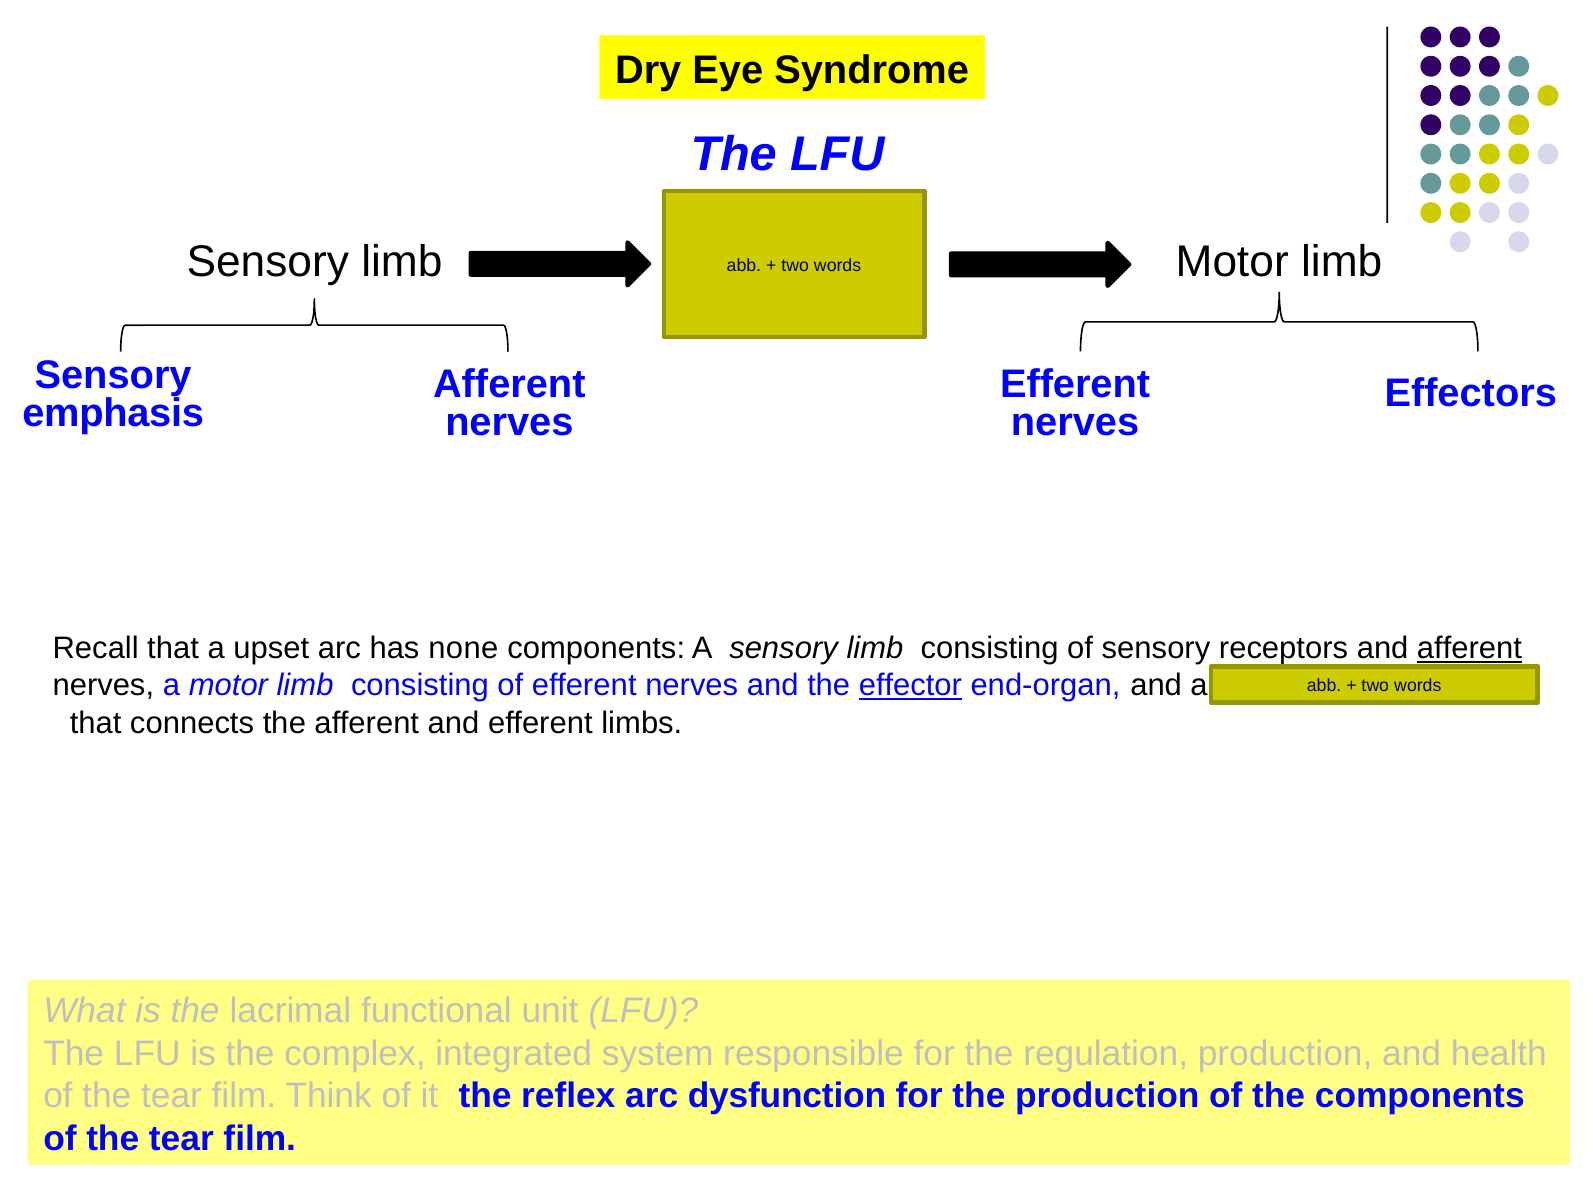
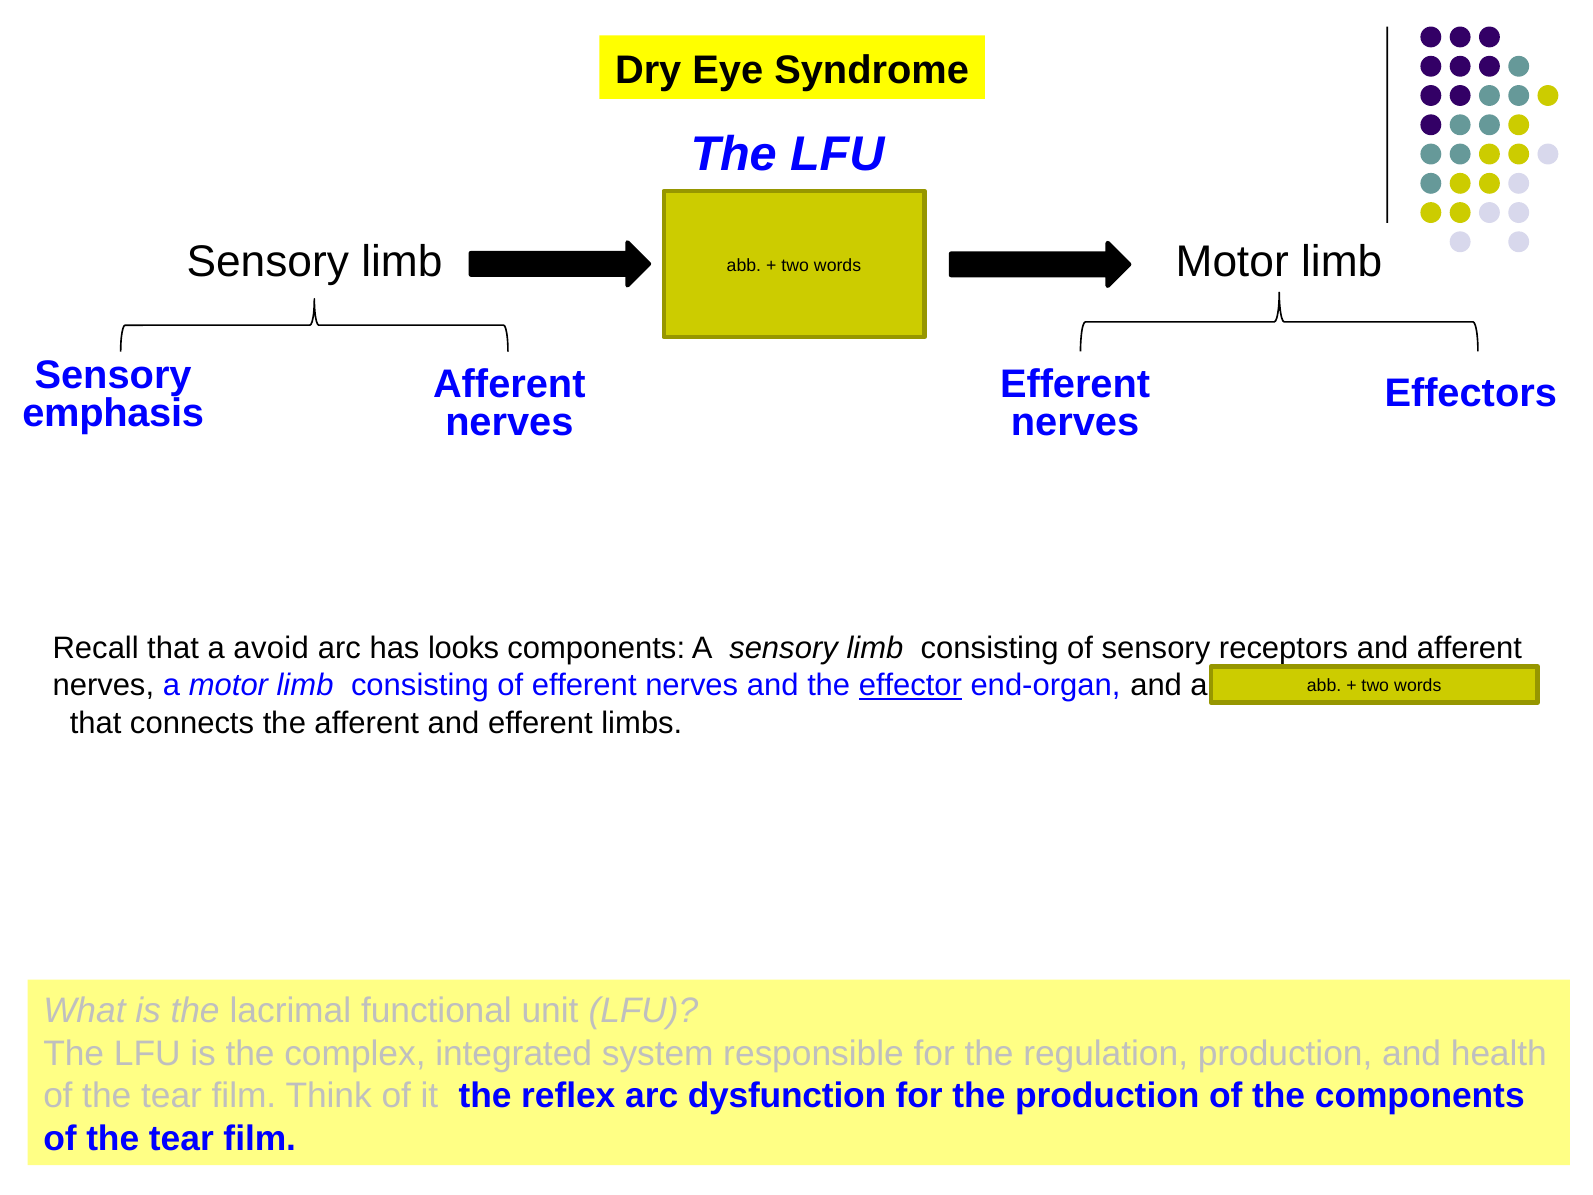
upset: upset -> avoid
none: none -> looks
afferent at (1469, 648) underline: present -> none
